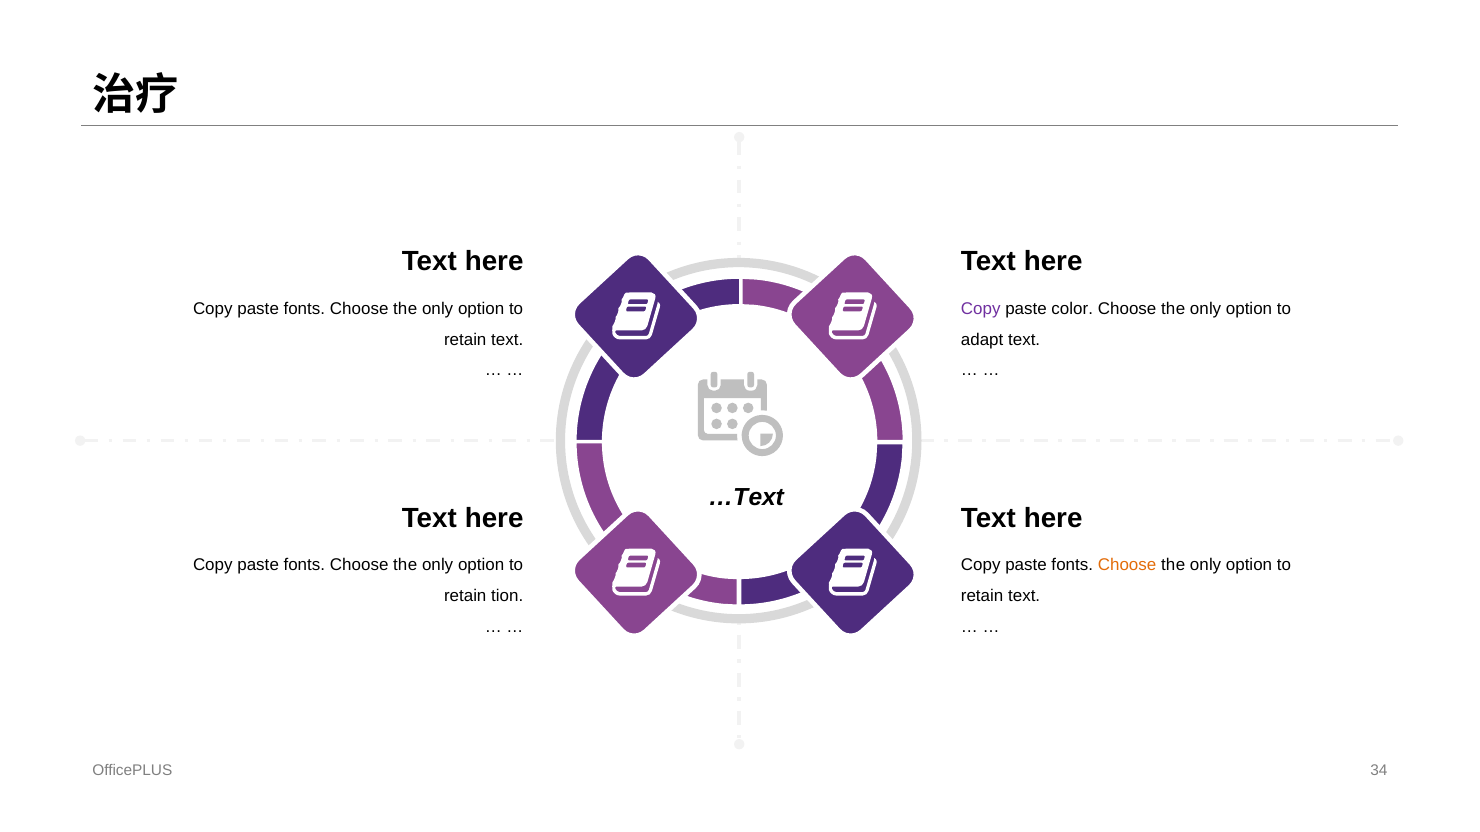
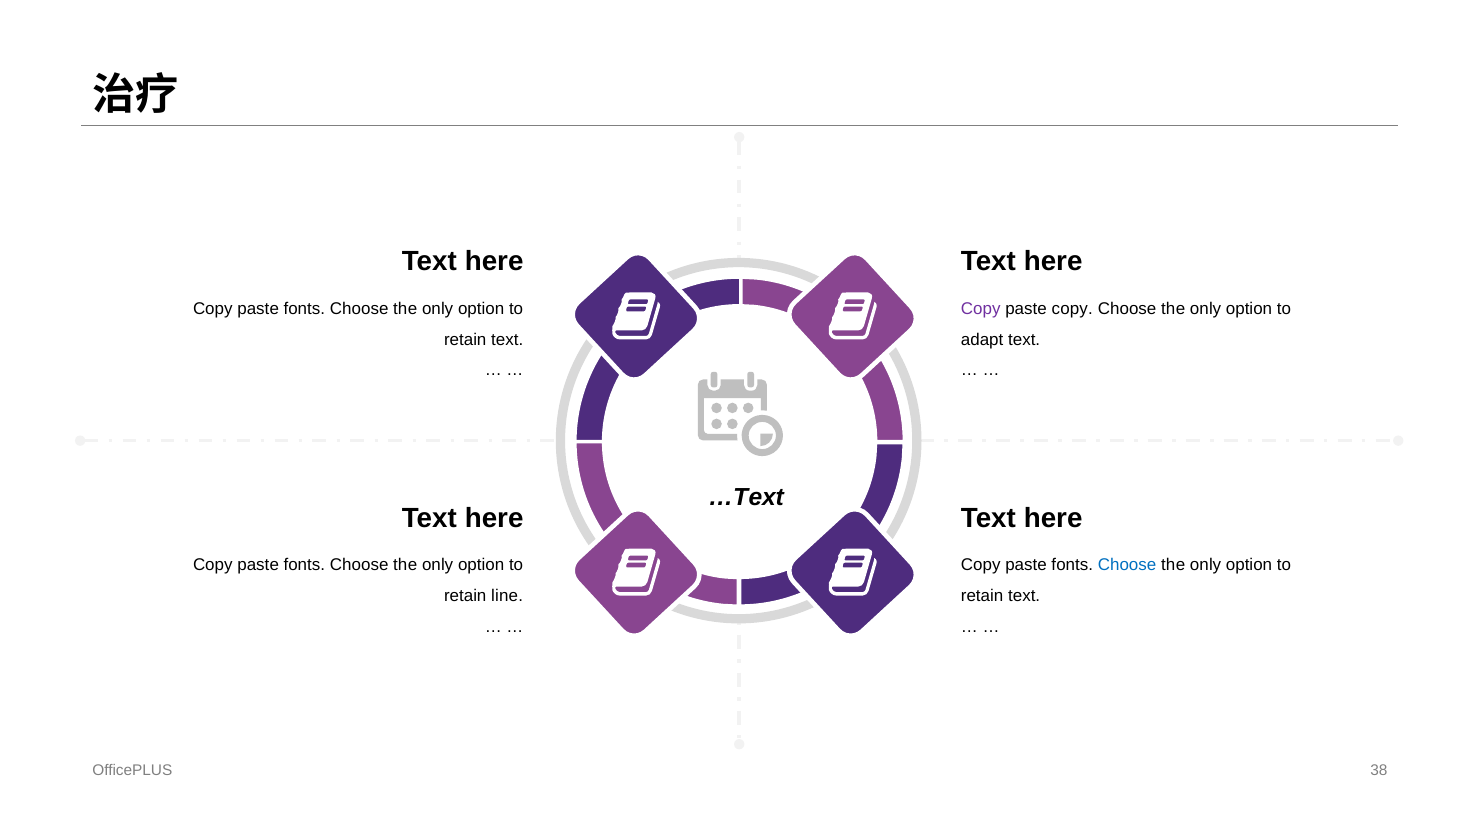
paste color: color -> copy
Choose at (1127, 566) colour: orange -> blue
tion: tion -> line
34: 34 -> 38
